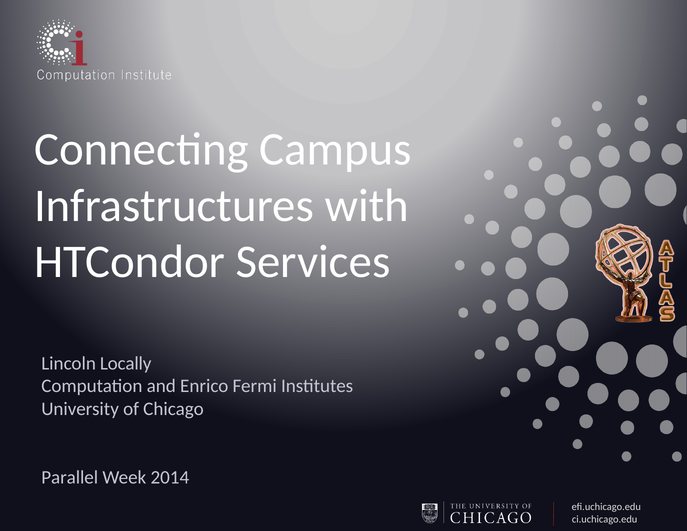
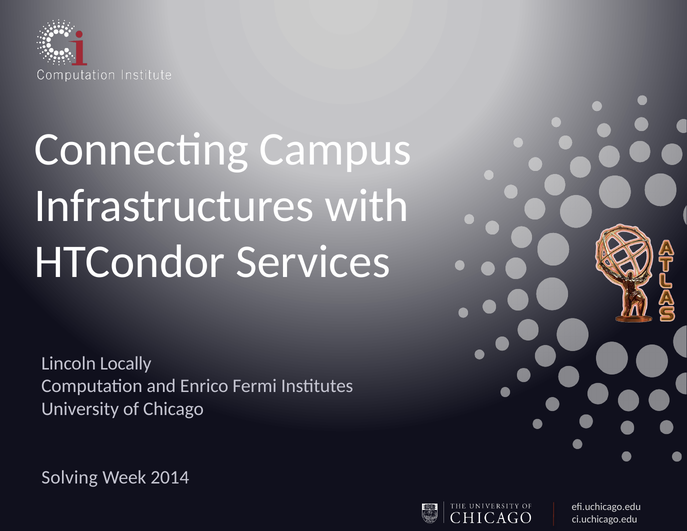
Parallel: Parallel -> Solving
